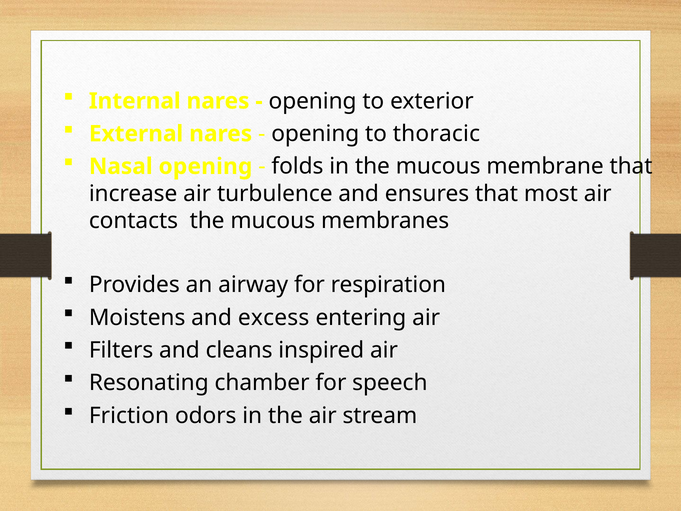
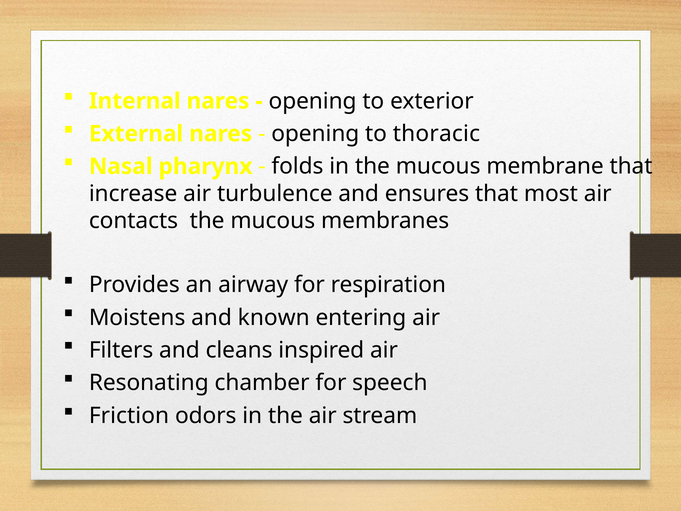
Nasal opening: opening -> pharynx
excess: excess -> known
